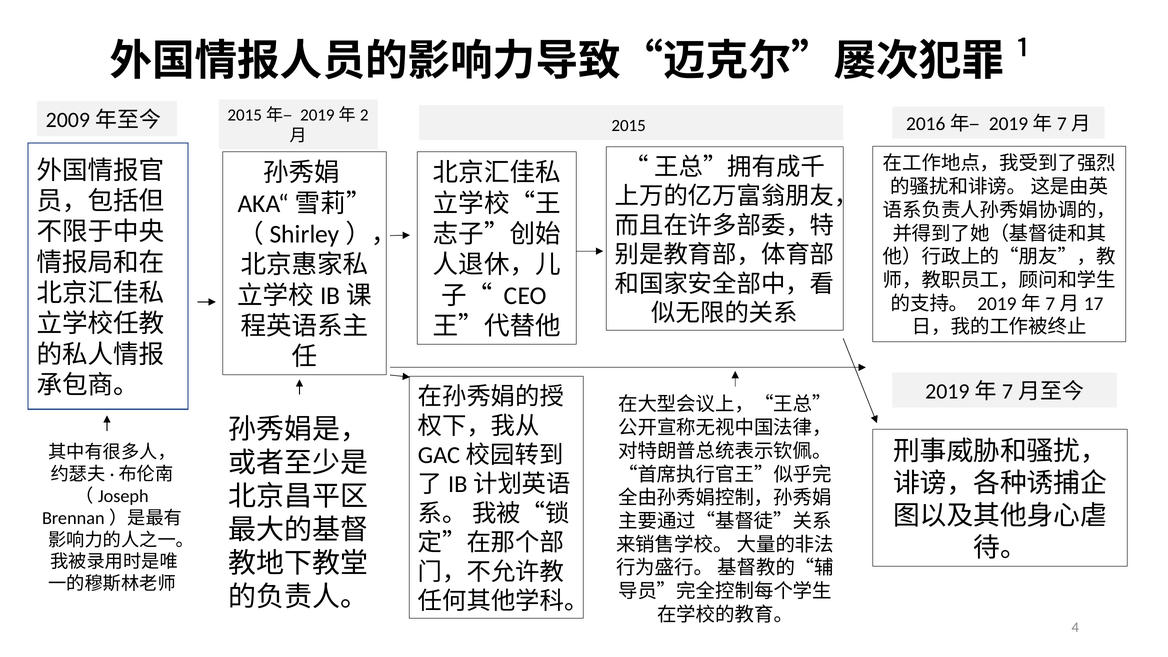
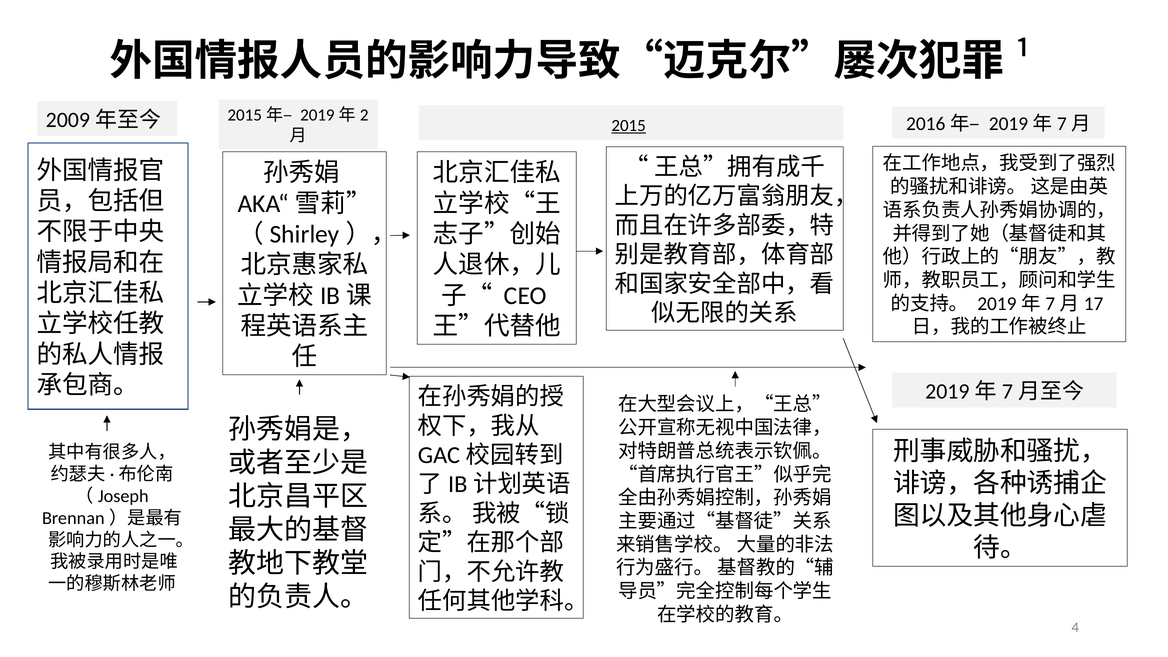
2015 underline: none -> present
